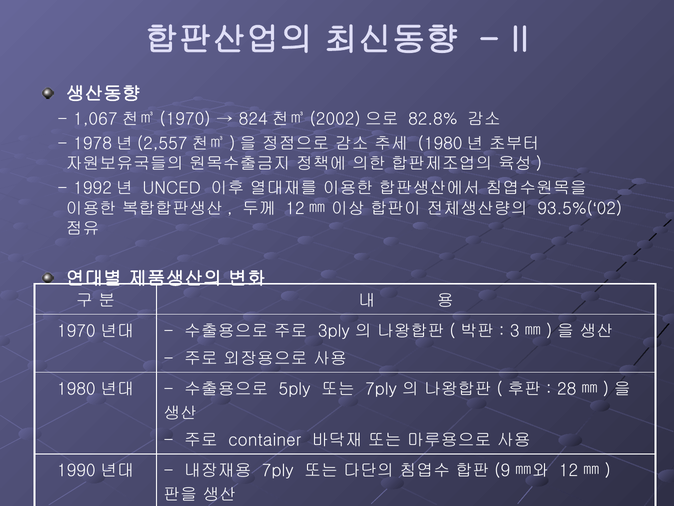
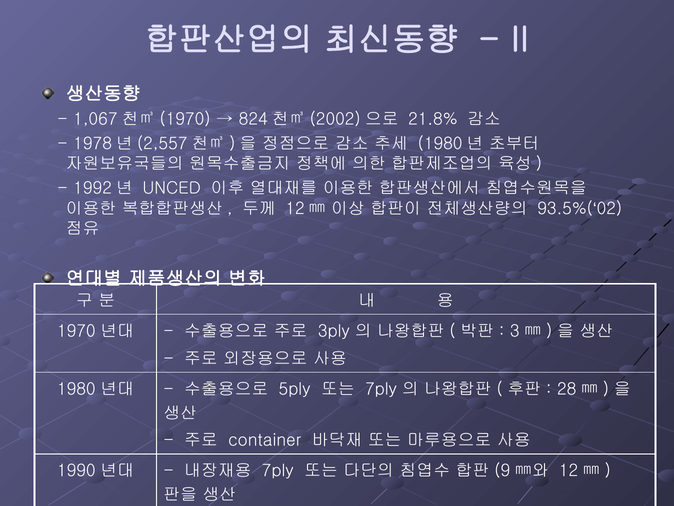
82.8%: 82.8% -> 21.8%
